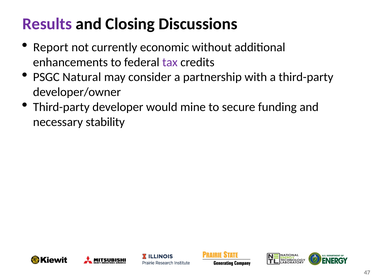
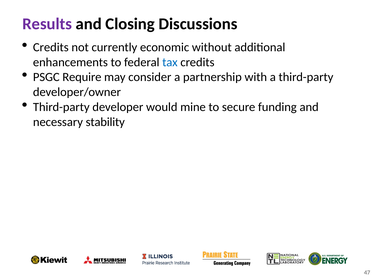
Report at (51, 47): Report -> Credits
tax colour: purple -> blue
Natural: Natural -> Require
